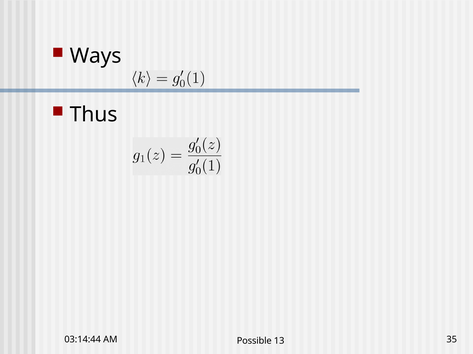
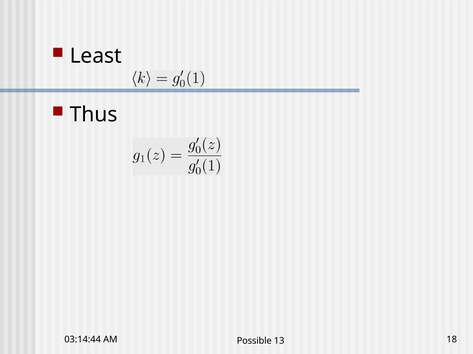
Ways: Ways -> Least
35: 35 -> 18
